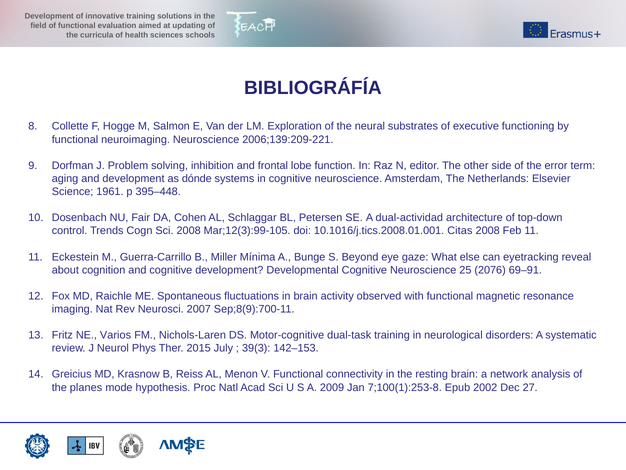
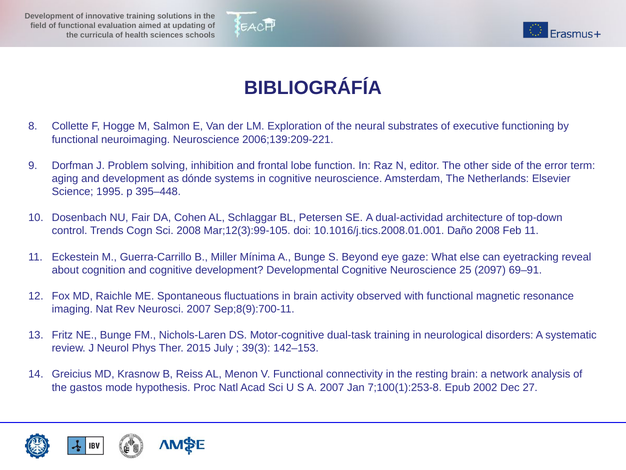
1961: 1961 -> 1995
Citas: Citas -> Daño
2076: 2076 -> 2097
NE Varios: Varios -> Bunge
planes: planes -> gastos
A 2009: 2009 -> 2007
